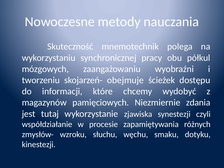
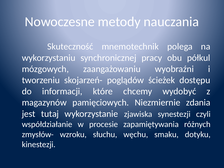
obejmuje: obejmuje -> poglądów
